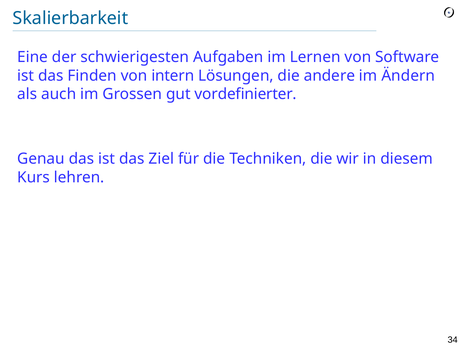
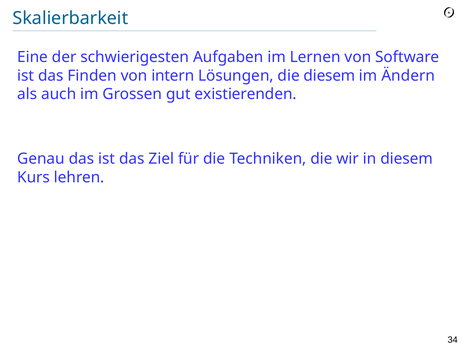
die andere: andere -> diesem
vordefinierter: vordefinierter -> existierenden
